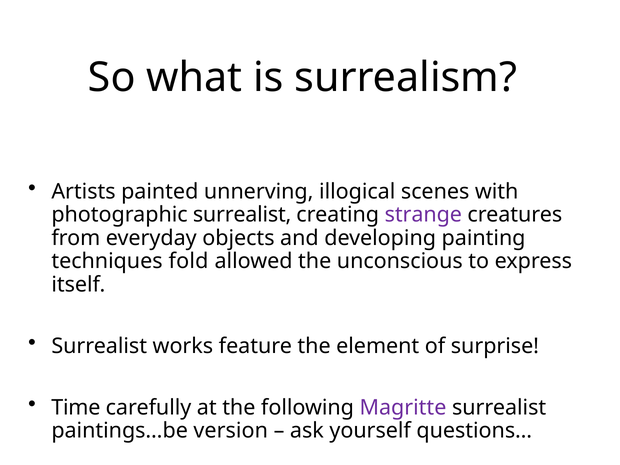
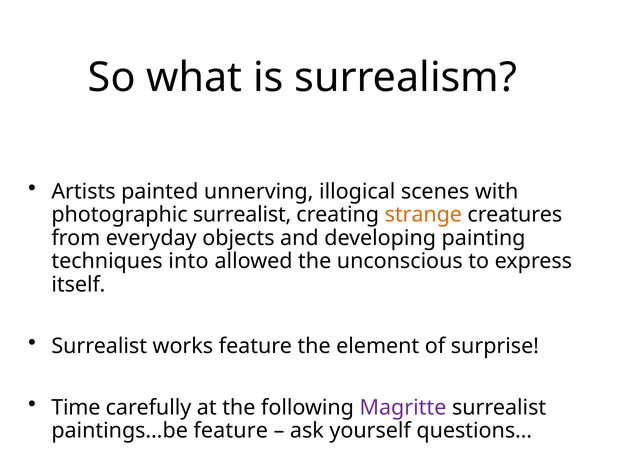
strange colour: purple -> orange
fold: fold -> into
paintings…be version: version -> feature
